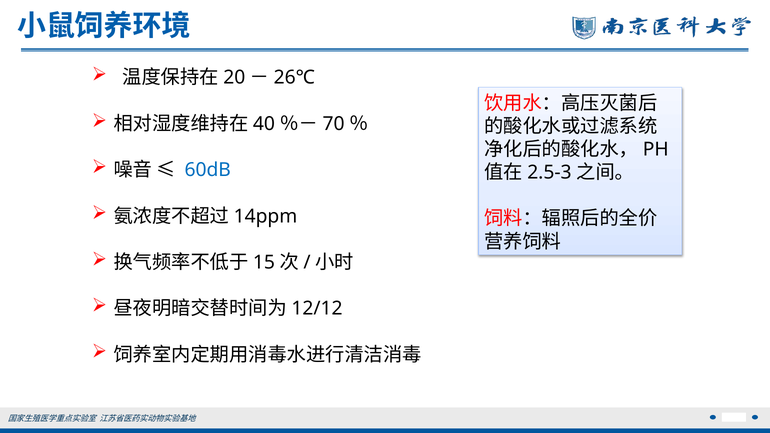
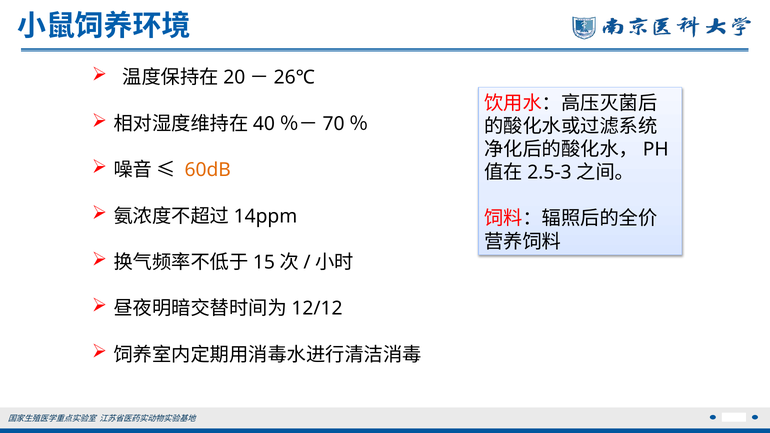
60dB colour: blue -> orange
